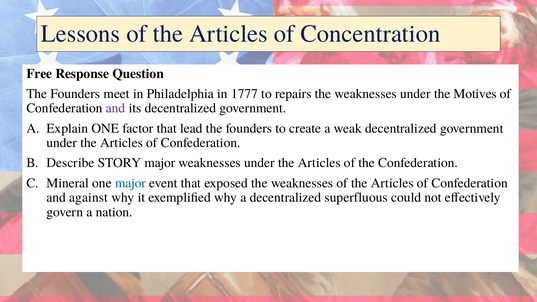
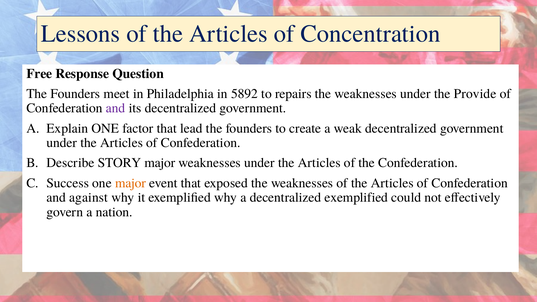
1777: 1777 -> 5892
Motives: Motives -> Provide
Mineral: Mineral -> Success
major at (131, 183) colour: blue -> orange
decentralized superfluous: superfluous -> exemplified
